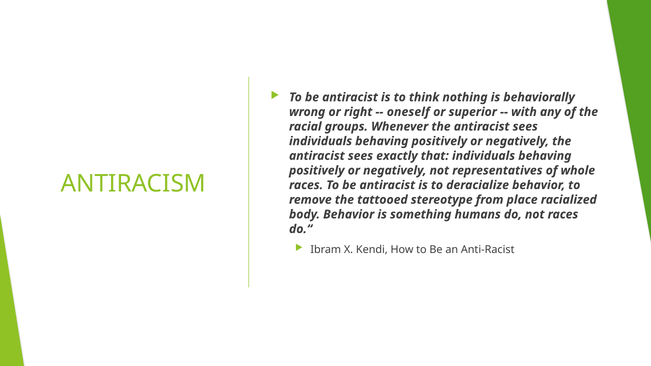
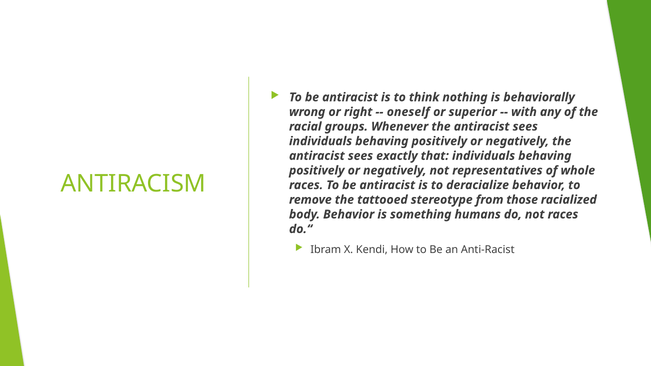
place: place -> those
